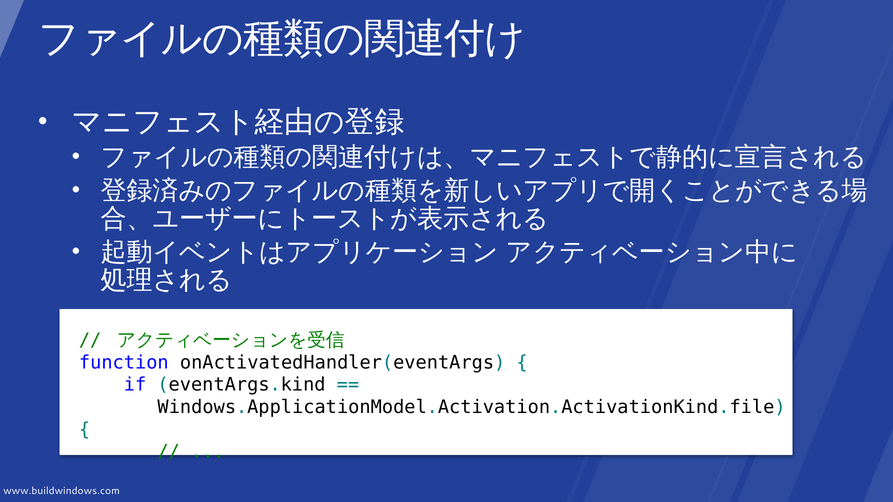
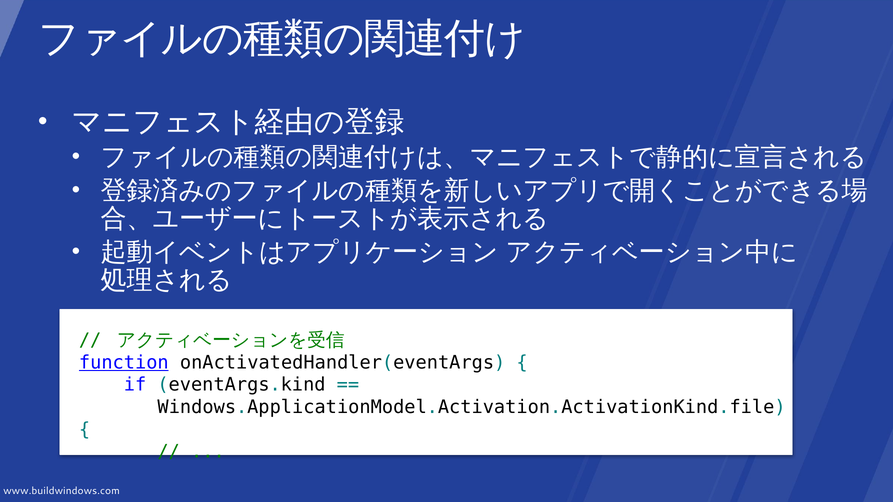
function underline: none -> present
